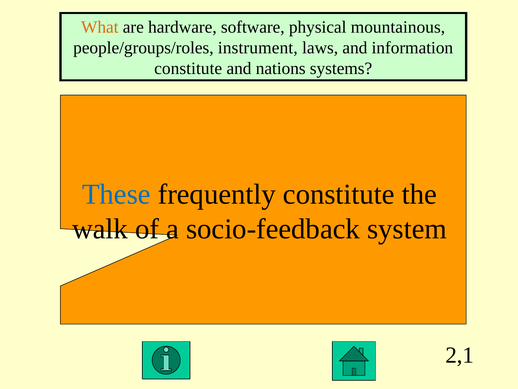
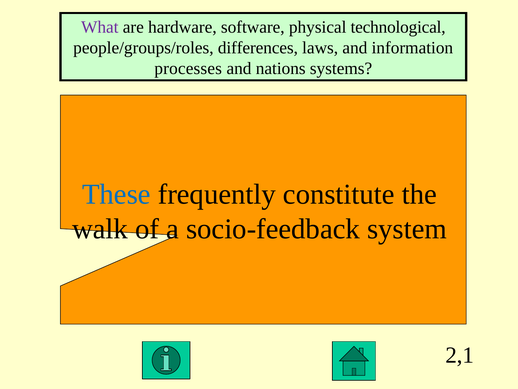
What colour: orange -> purple
mountainous: mountainous -> technological
instrument: instrument -> differences
constitute at (188, 68): constitute -> processes
